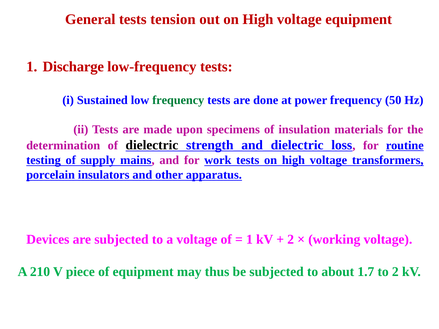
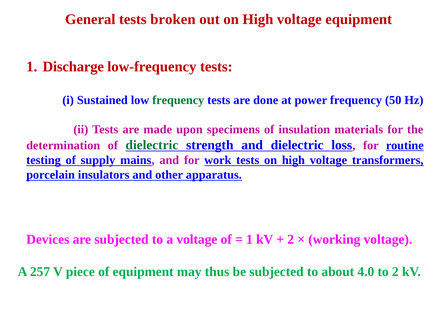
tension: tension -> broken
dielectric at (152, 145) colour: black -> green
210: 210 -> 257
1.7: 1.7 -> 4.0
